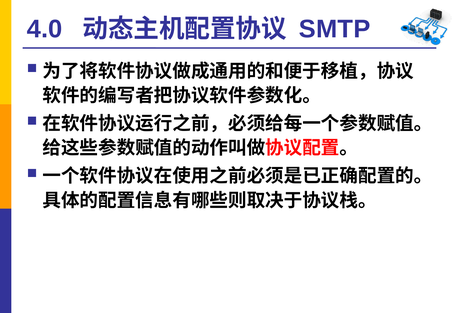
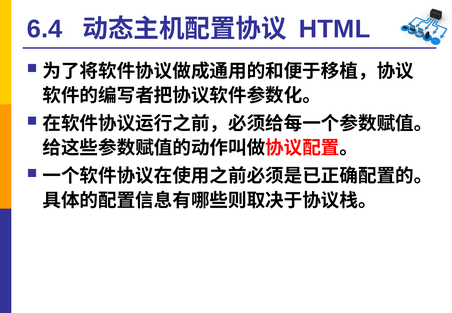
4.0: 4.0 -> 6.4
SMTP: SMTP -> HTML
